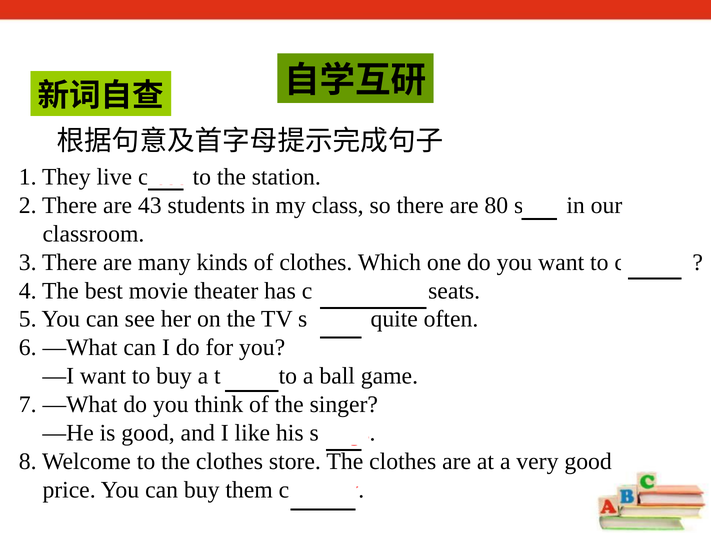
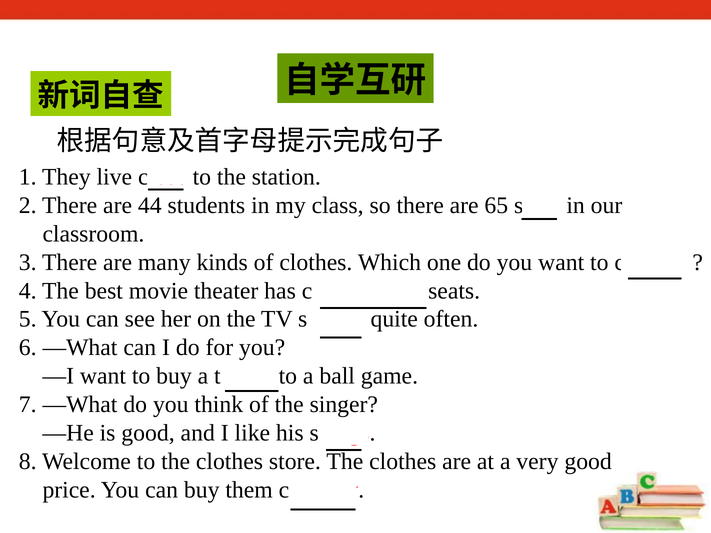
43: 43 -> 44
80: 80 -> 65
